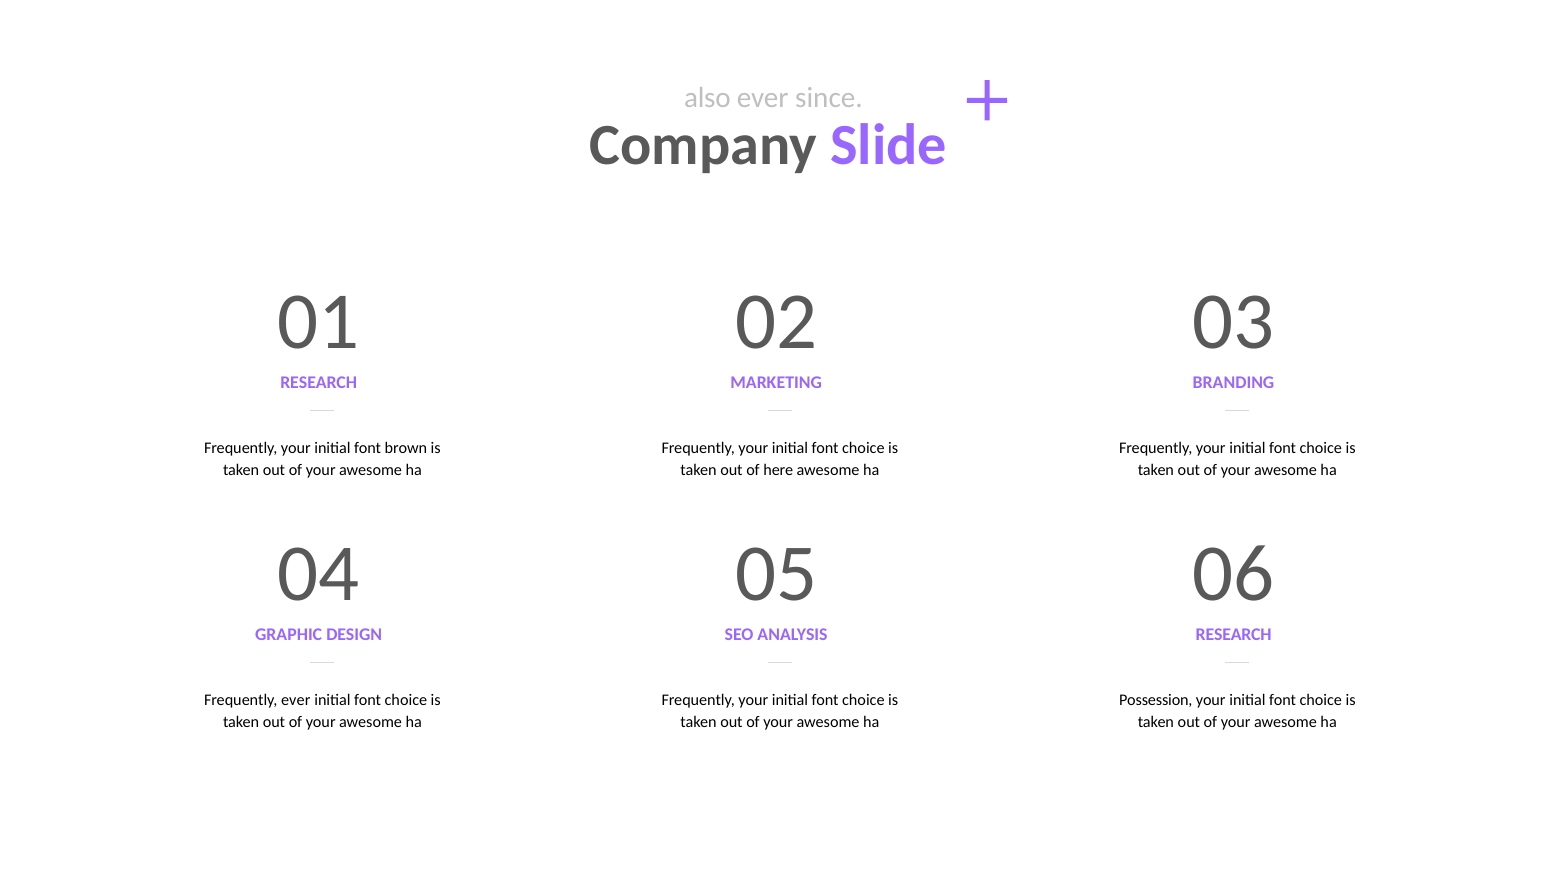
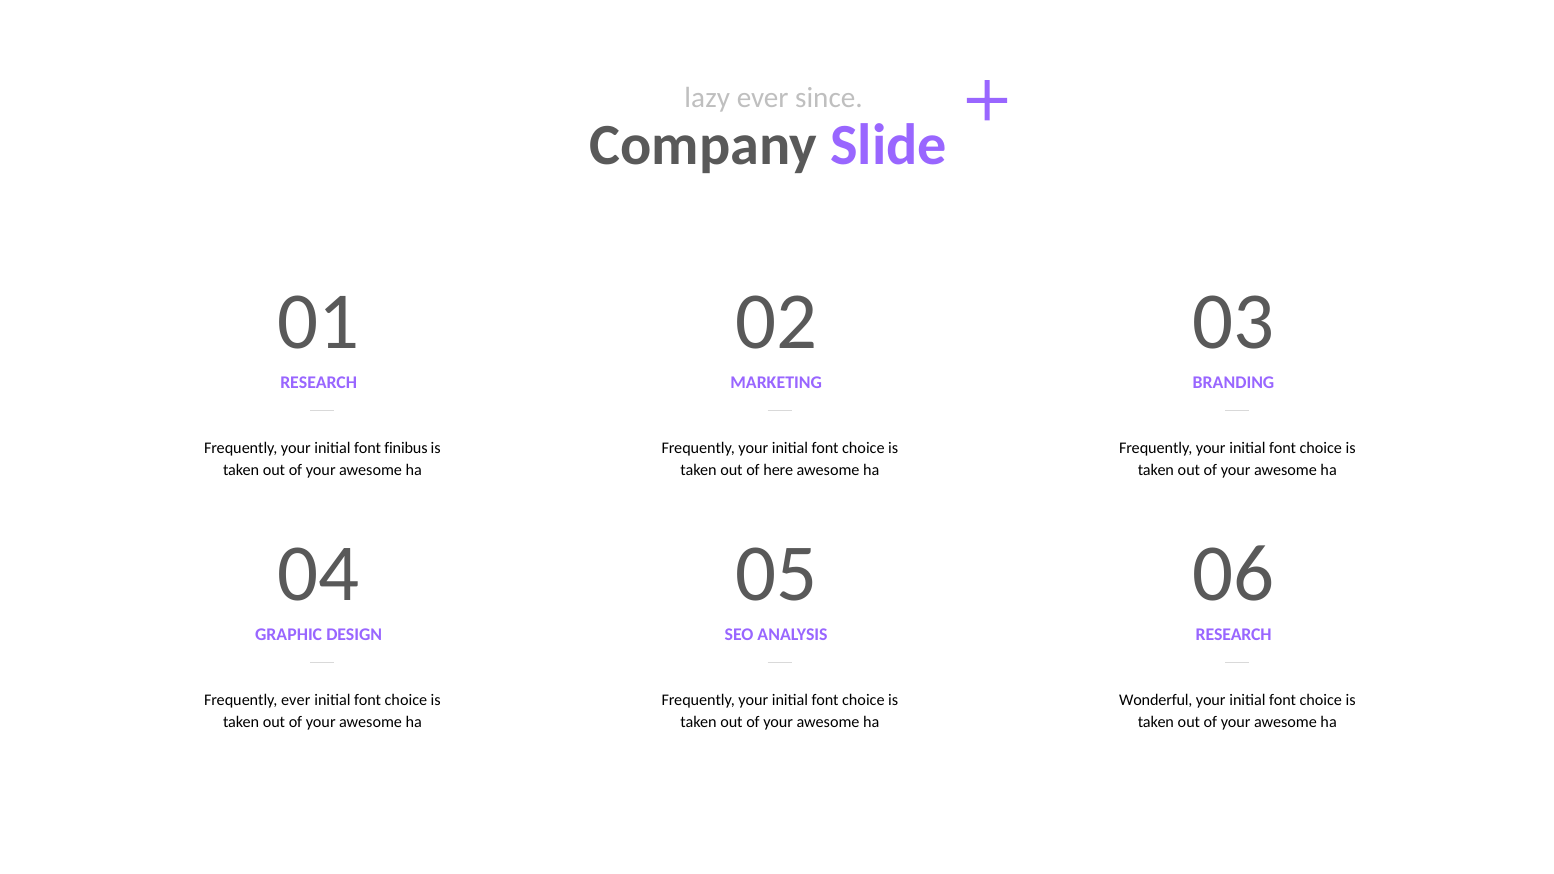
also: also -> lazy
brown: brown -> finibus
Possession: Possession -> Wonderful
